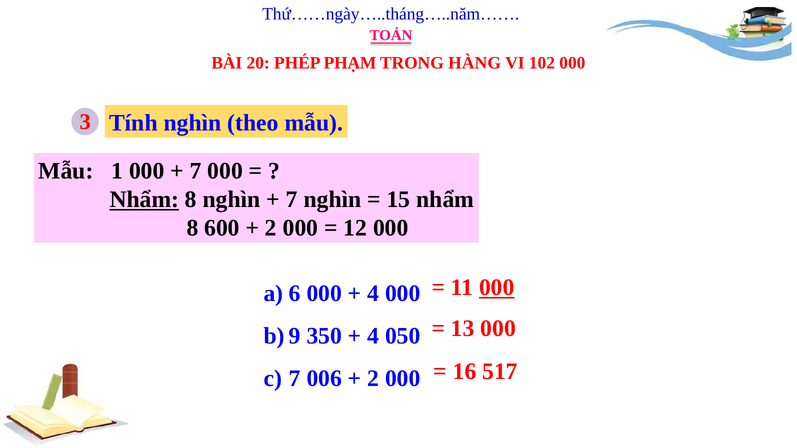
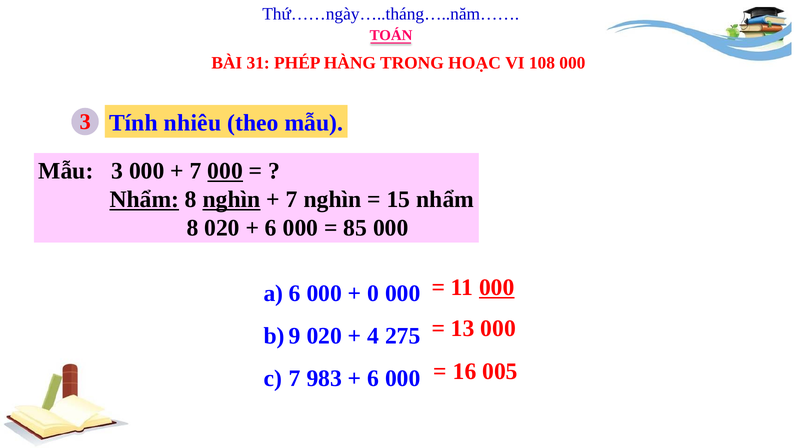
20: 20 -> 31
PHẠM: PHẠM -> HÀNG
HÀNG: HÀNG -> HOẠC
102: 102 -> 108
Tính nghìn: nghìn -> nhiêu
Mẫu 1: 1 -> 3
000 at (225, 171) underline: none -> present
nghìn at (232, 199) underline: none -> present
8 600: 600 -> 020
2 at (271, 228): 2 -> 6
12: 12 -> 85
4 at (373, 293): 4 -> 0
350 at (324, 336): 350 -> 020
050: 050 -> 275
517: 517 -> 005
006: 006 -> 983
2 at (373, 378): 2 -> 6
